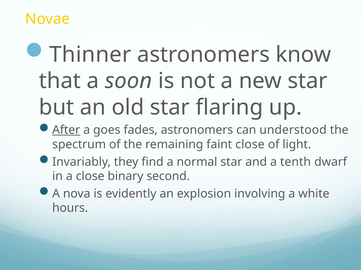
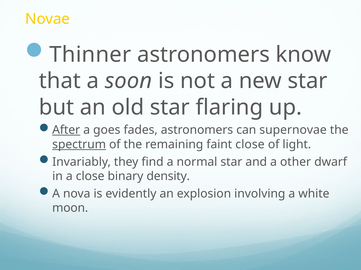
understood: understood -> supernovae
spectrum underline: none -> present
tenth: tenth -> other
second: second -> density
hours: hours -> moon
